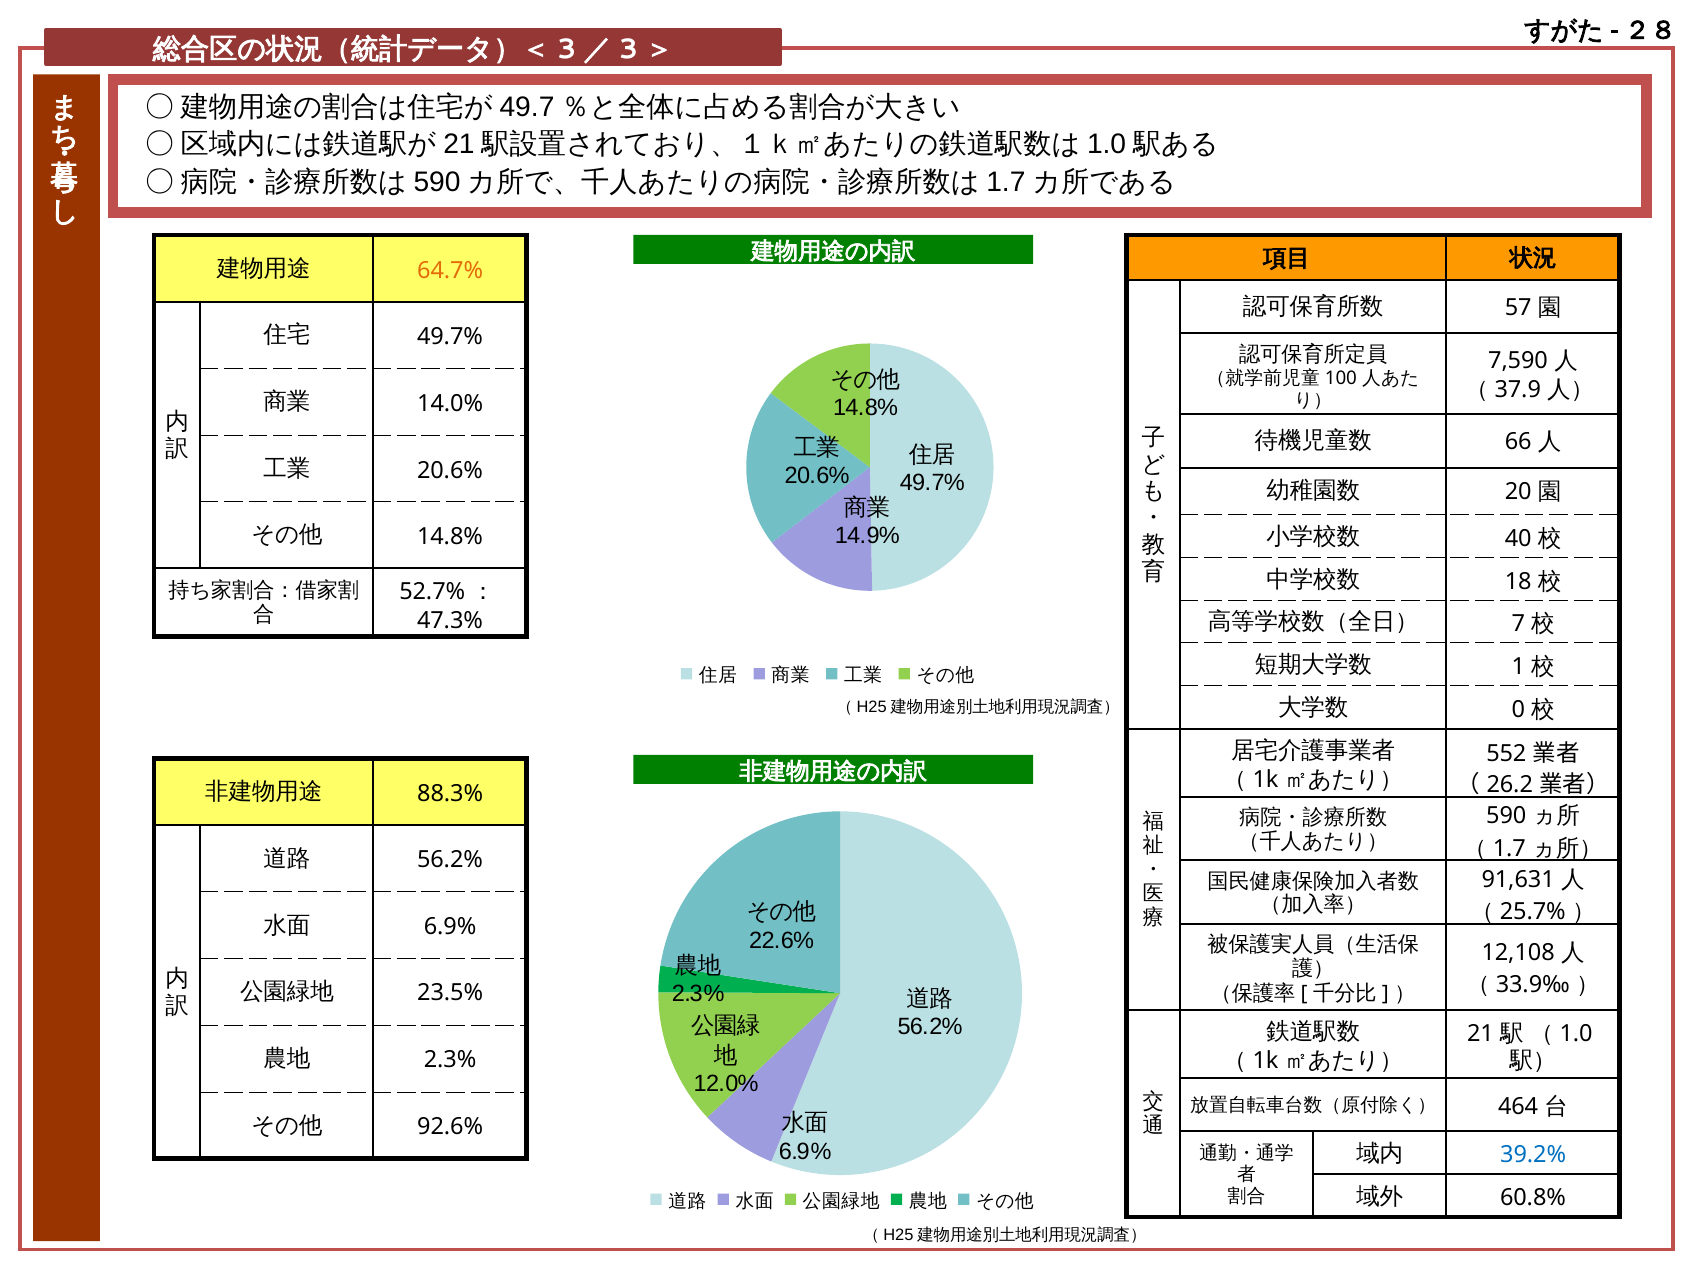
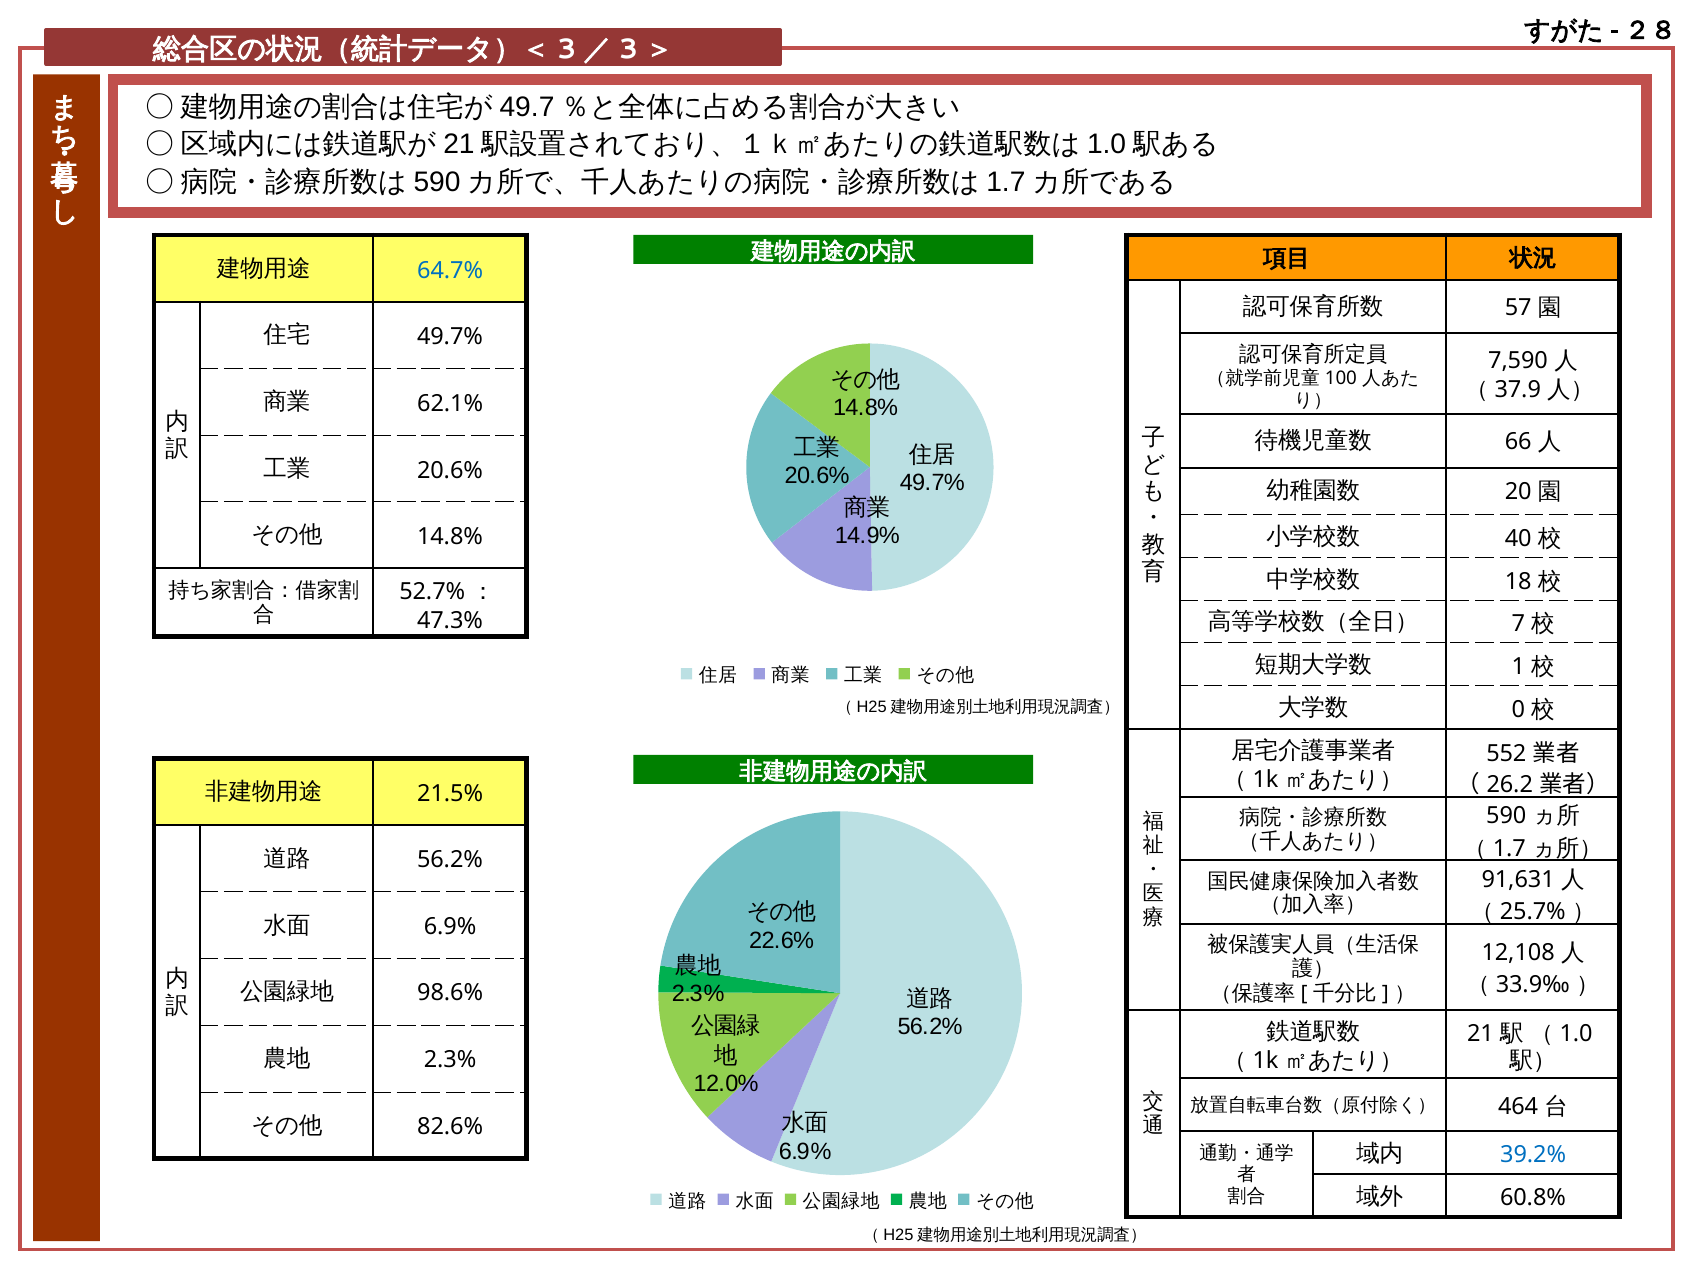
64.7% colour: orange -> blue
14.0%: 14.0% -> 62.1%
88.3%: 88.3% -> 21.5%
23.5%: 23.5% -> 98.6%
92.6%: 92.6% -> 82.6%
